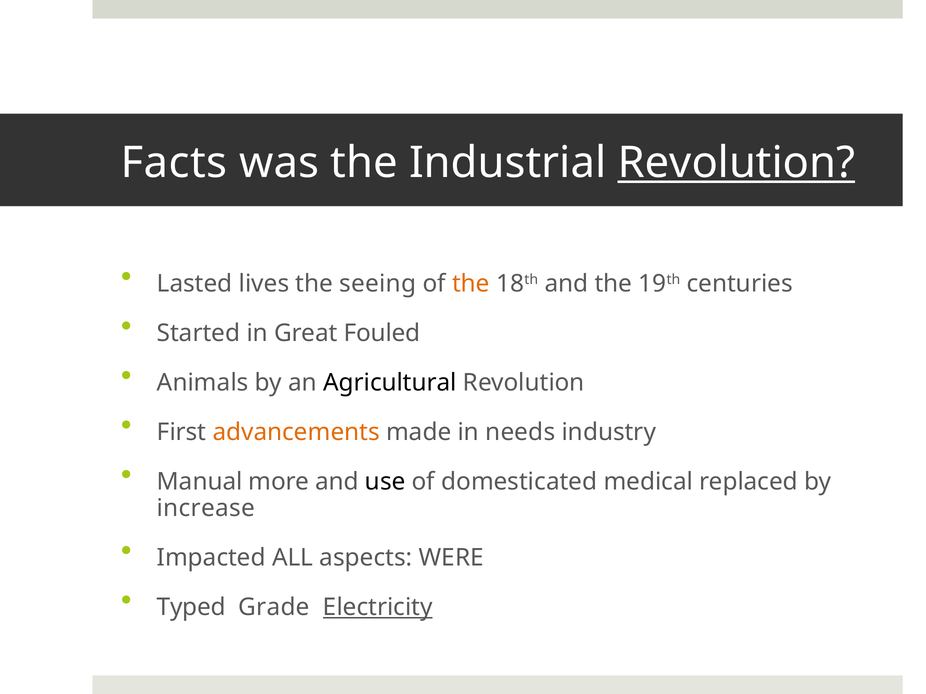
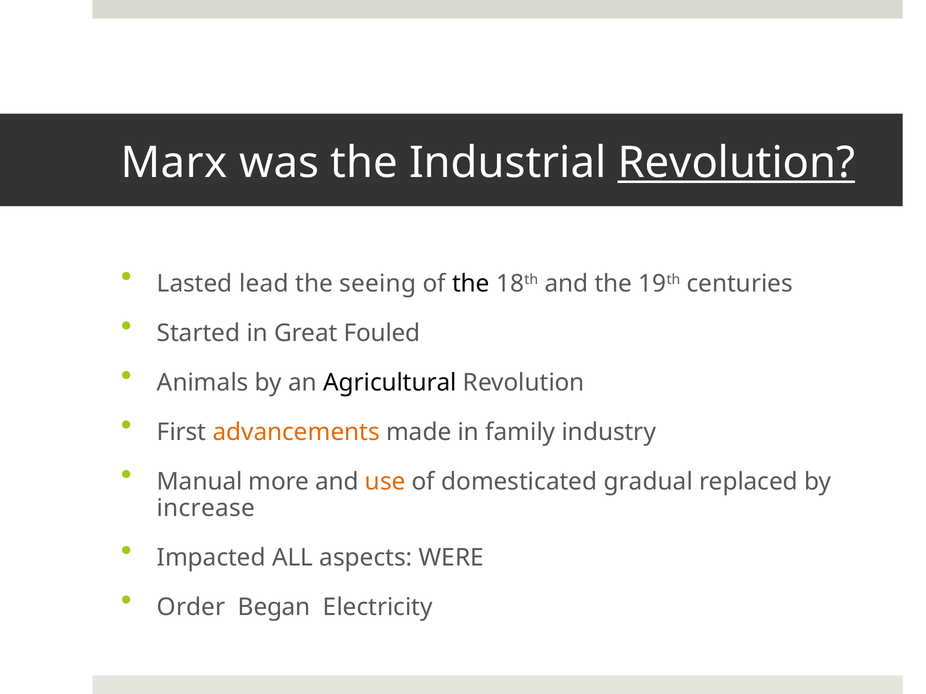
Facts: Facts -> Marx
lives: lives -> lead
the at (471, 284) colour: orange -> black
needs: needs -> family
use colour: black -> orange
medical: medical -> gradual
Typed: Typed -> Order
Grade: Grade -> Began
Electricity underline: present -> none
